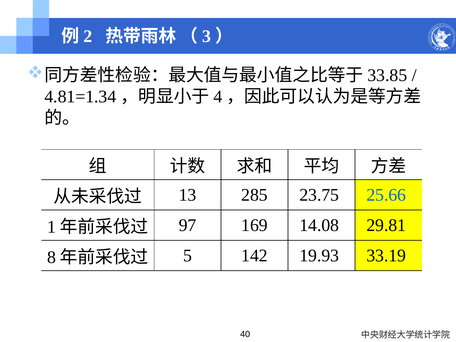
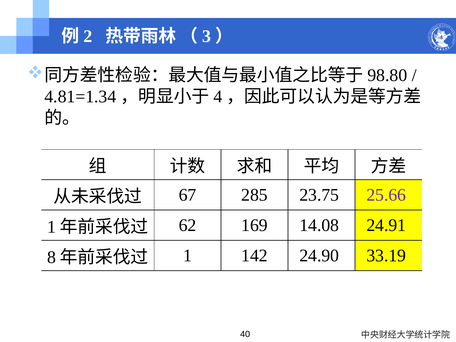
33.85: 33.85 -> 98.80
13: 13 -> 67
25.66 colour: blue -> purple
97: 97 -> 62
29.81: 29.81 -> 24.91
5 at (188, 256): 5 -> 1
19.93: 19.93 -> 24.90
